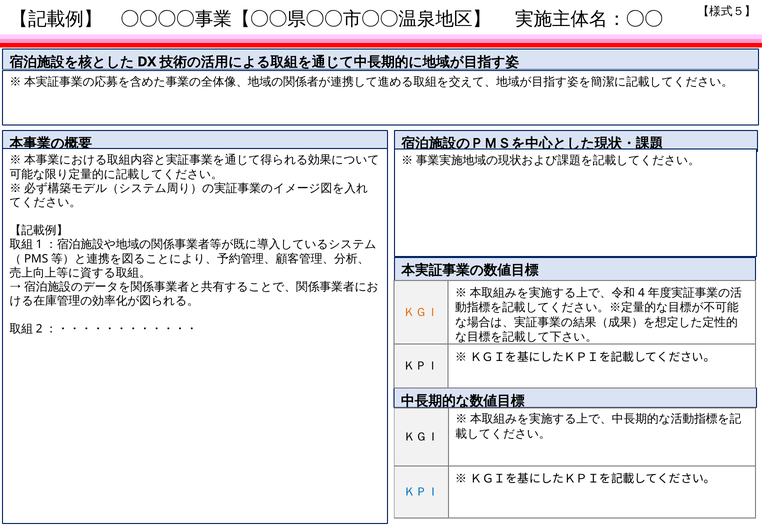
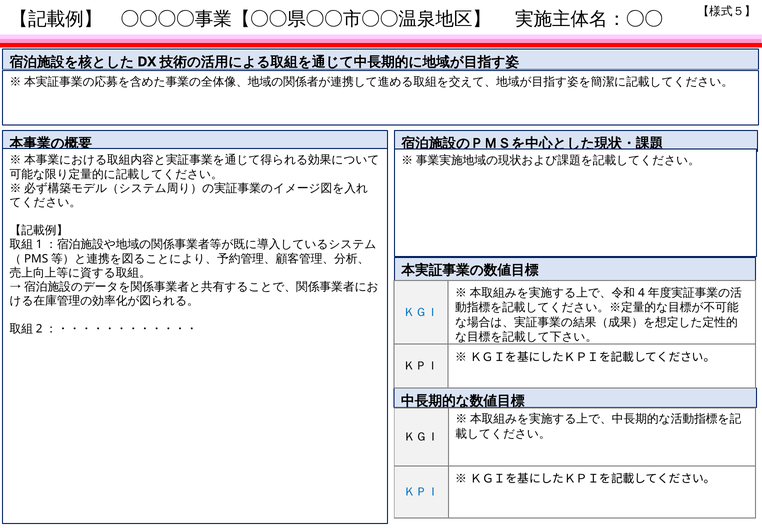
ＫＧＩ at (421, 312) colour: orange -> blue
